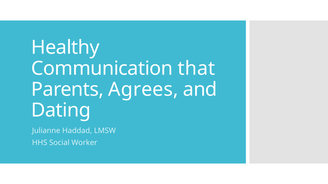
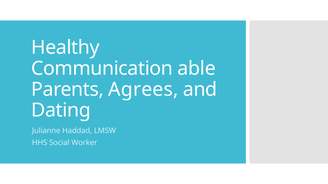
that: that -> able
